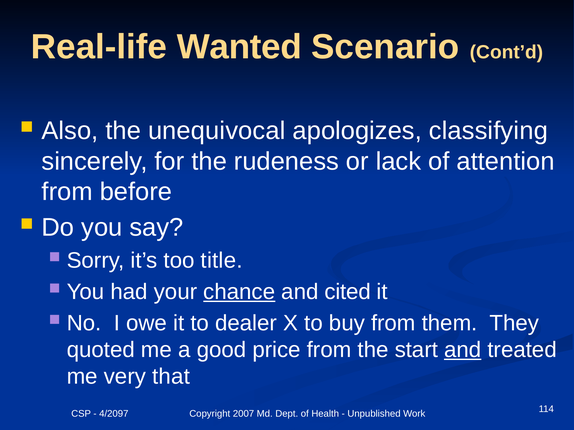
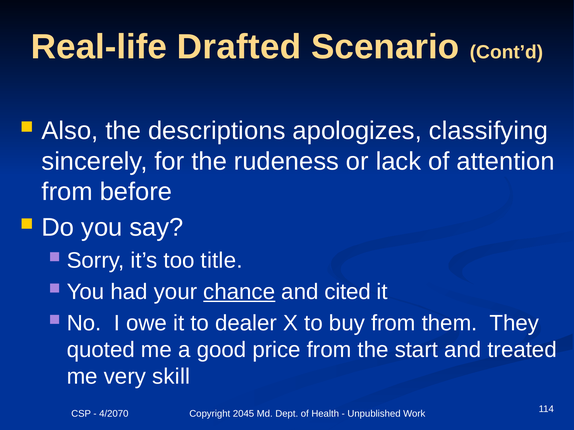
Wanted: Wanted -> Drafted
unequivocal: unequivocal -> descriptions
and at (463, 350) underline: present -> none
that: that -> skill
4/2097: 4/2097 -> 4/2070
2007: 2007 -> 2045
